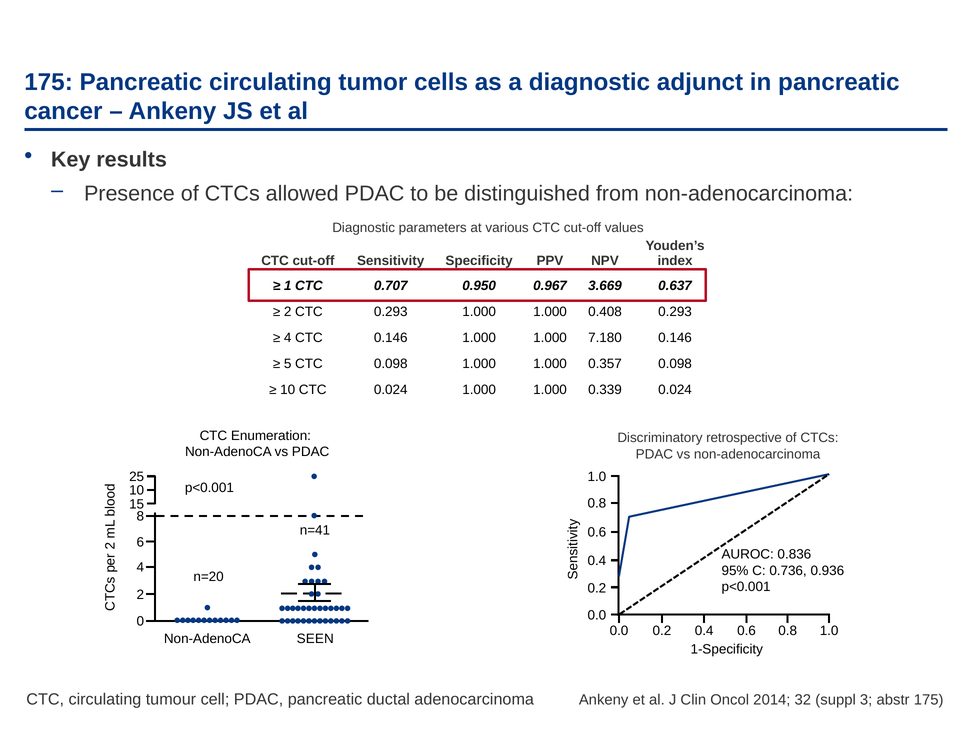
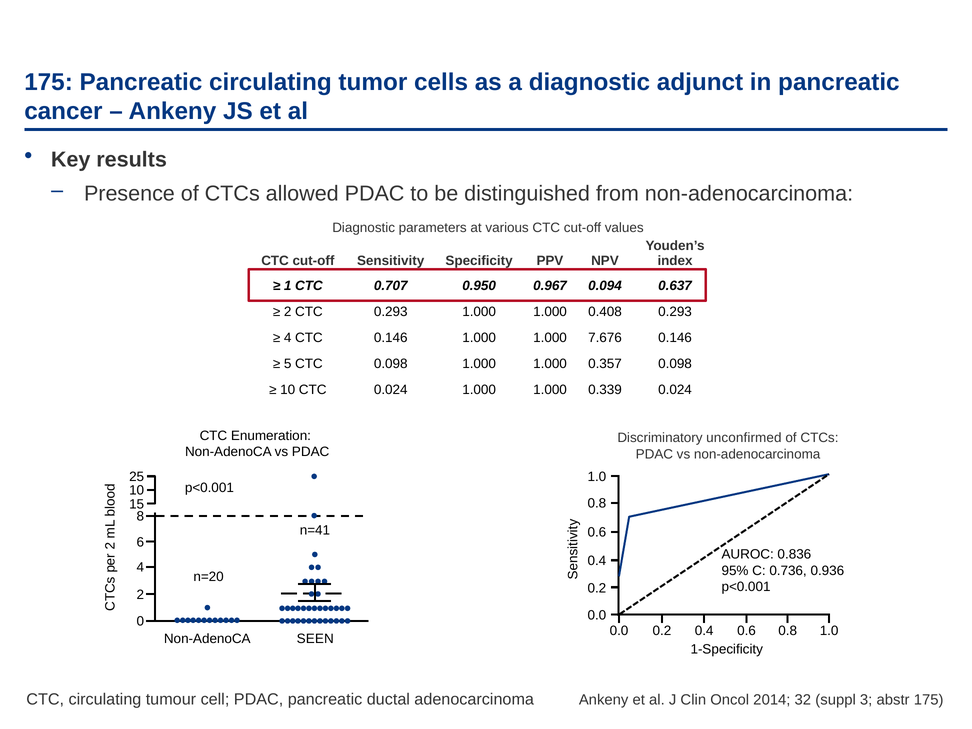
3.669: 3.669 -> 0.094
7.180: 7.180 -> 7.676
retrospective: retrospective -> unconfirmed
